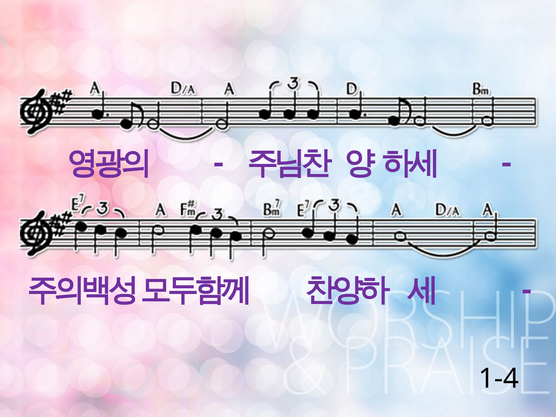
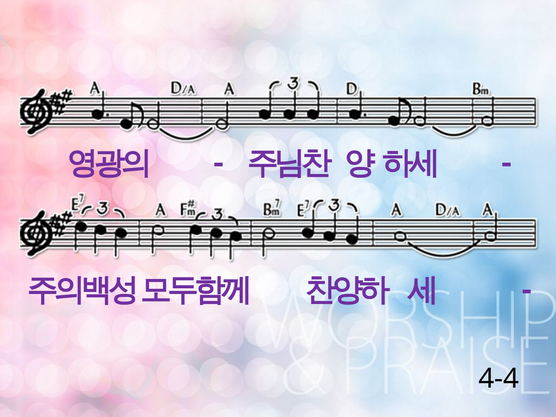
1-4: 1-4 -> 4-4
